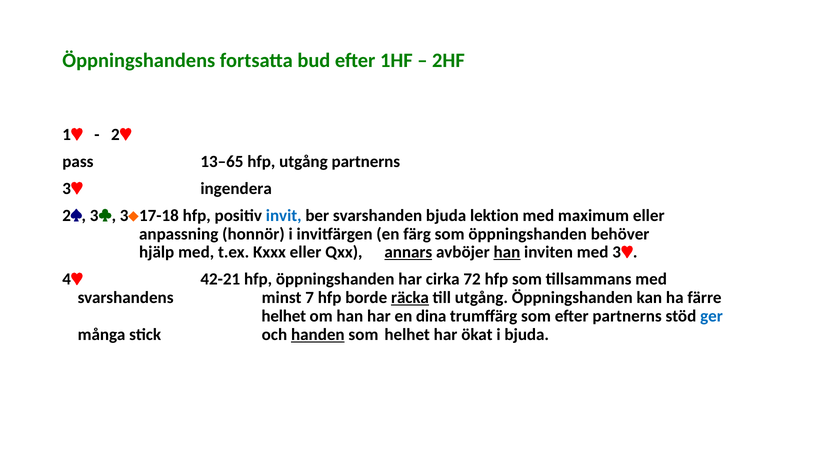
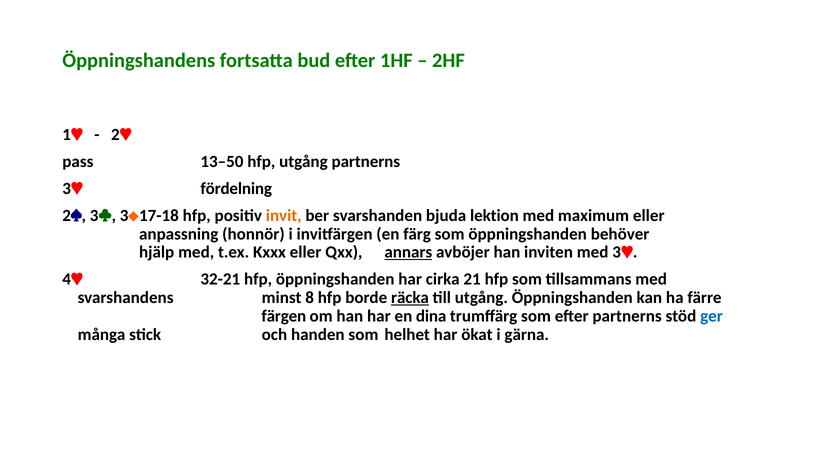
13–65: 13–65 -> 13–50
ingendera: ingendera -> fördelning
invit colour: blue -> orange
han at (507, 252) underline: present -> none
42-21: 42-21 -> 32-21
72: 72 -> 21
7: 7 -> 8
helhet at (284, 316): helhet -> färgen
handen underline: present -> none
i bjuda: bjuda -> gärna
